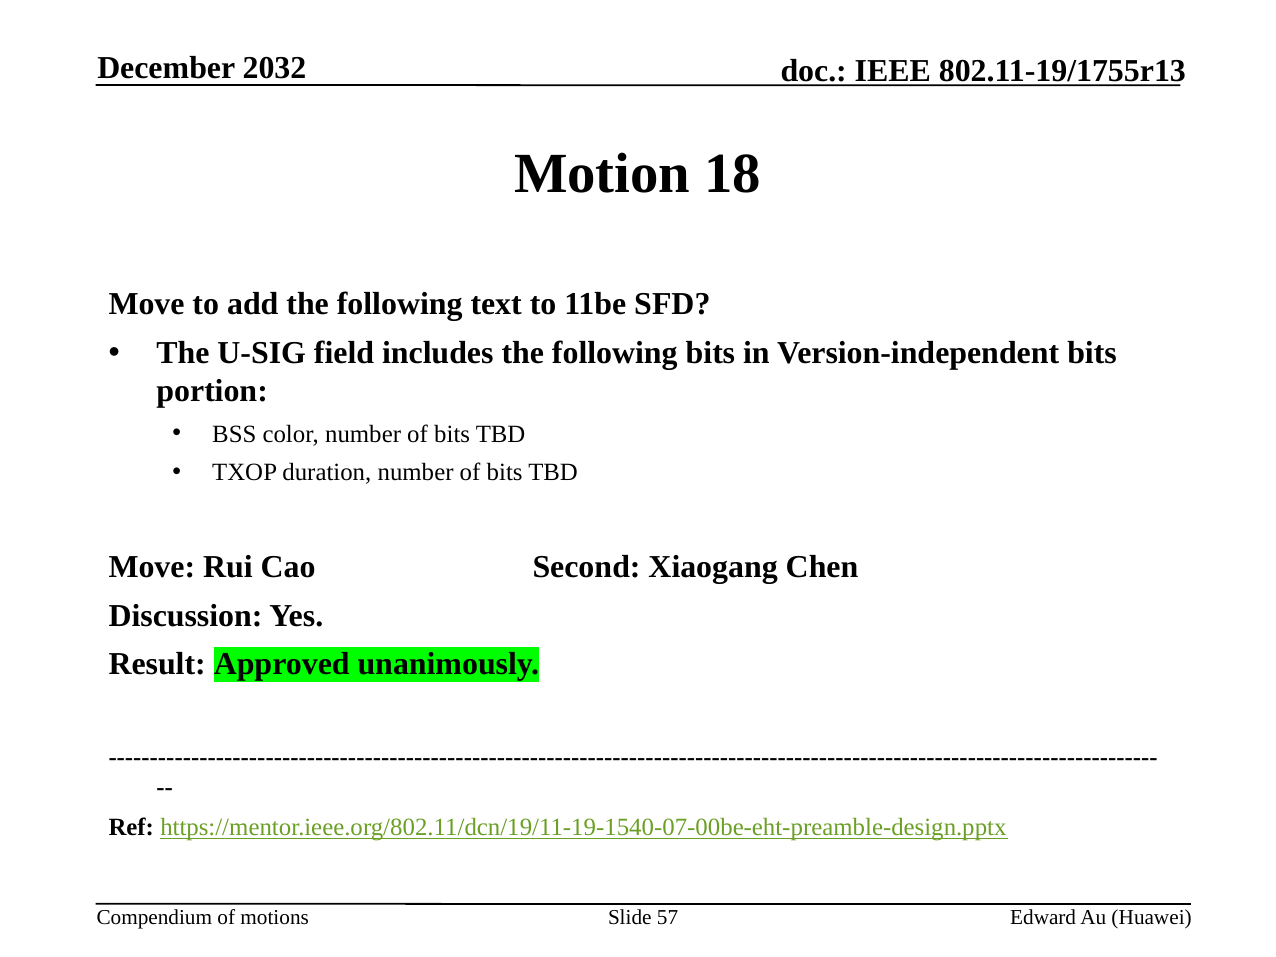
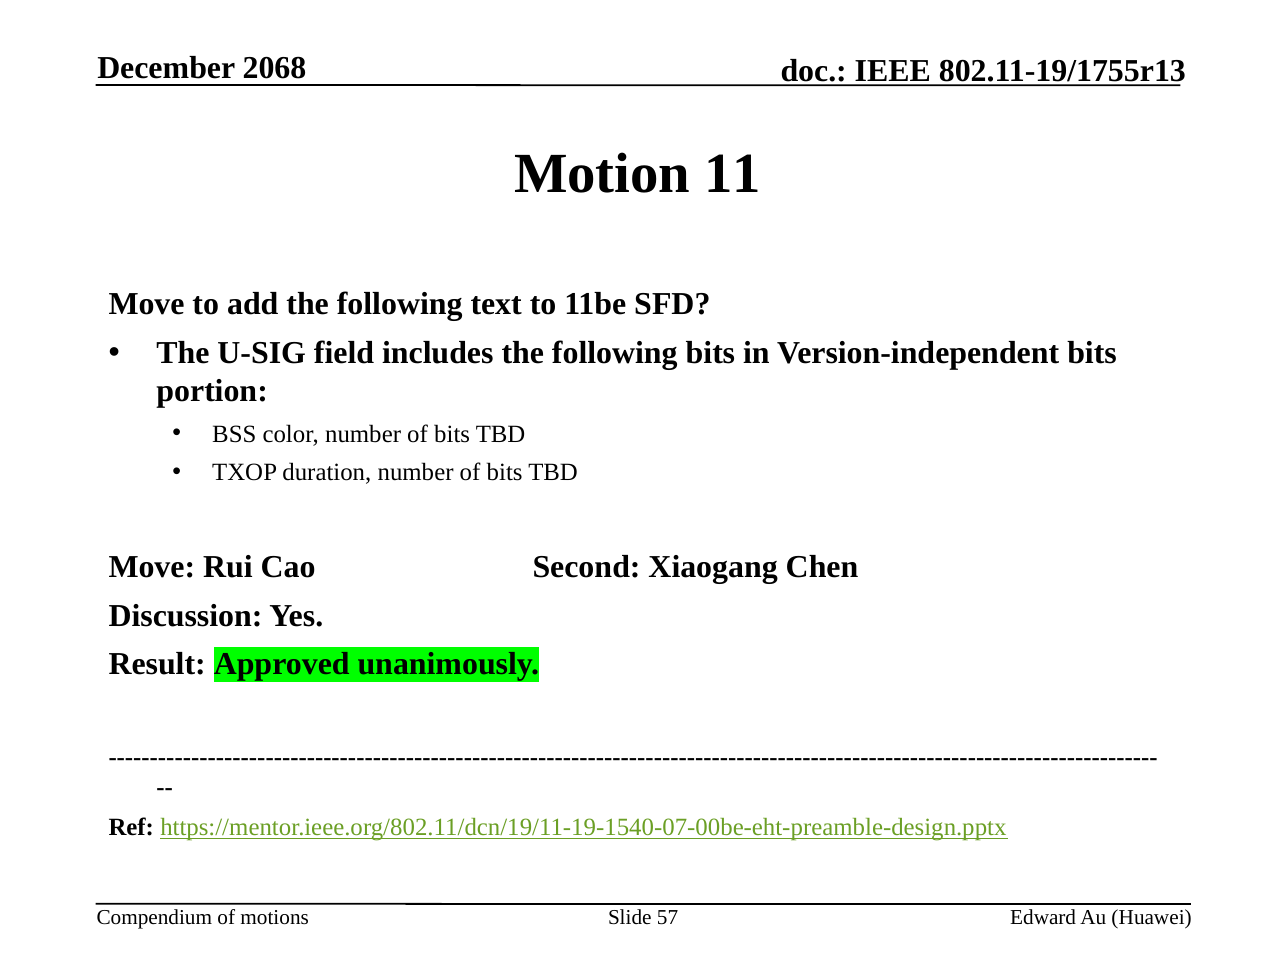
2032: 2032 -> 2068
18: 18 -> 11
